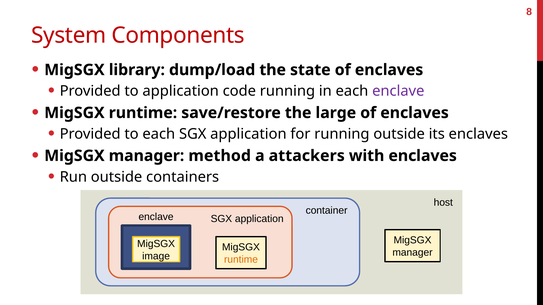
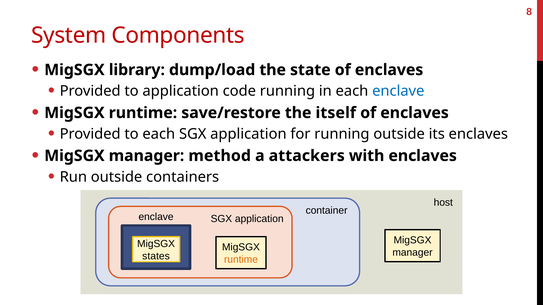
enclave at (398, 91) colour: purple -> blue
large: large -> itself
image: image -> states
